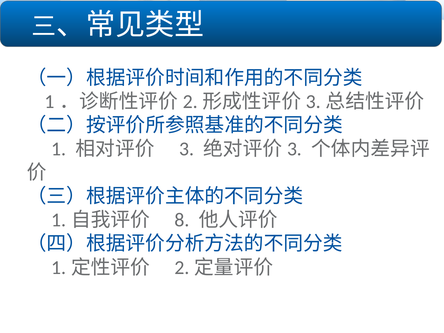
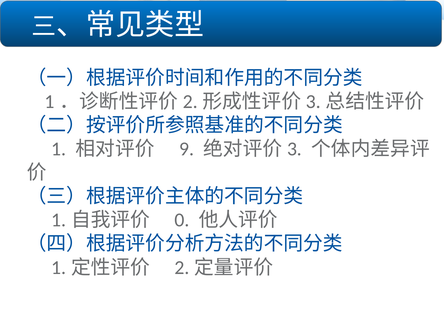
3: 3 -> 9
8: 8 -> 0
